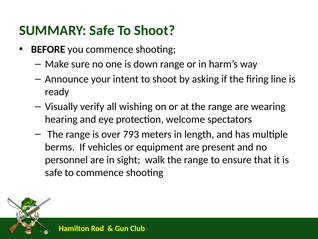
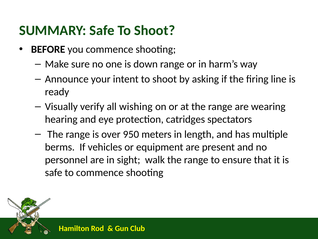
welcome: welcome -> catridges
793: 793 -> 950
